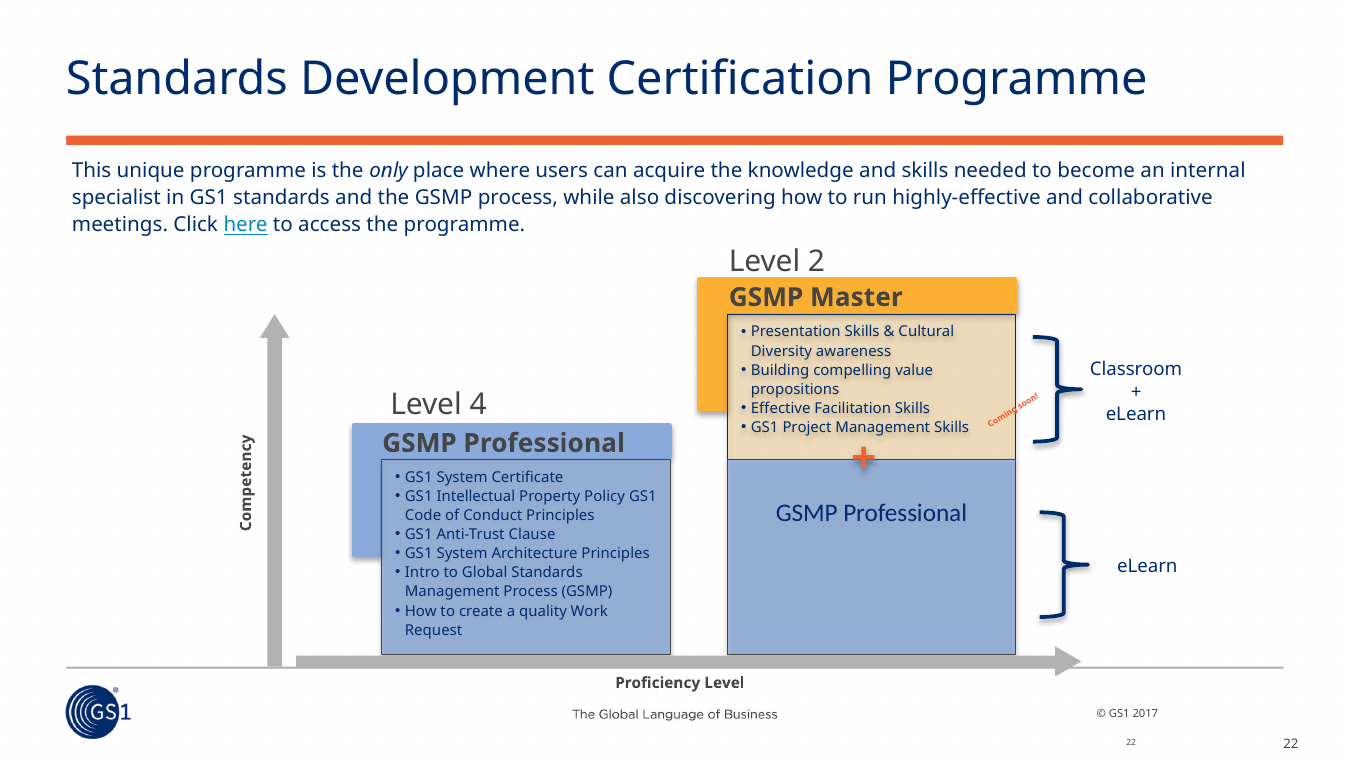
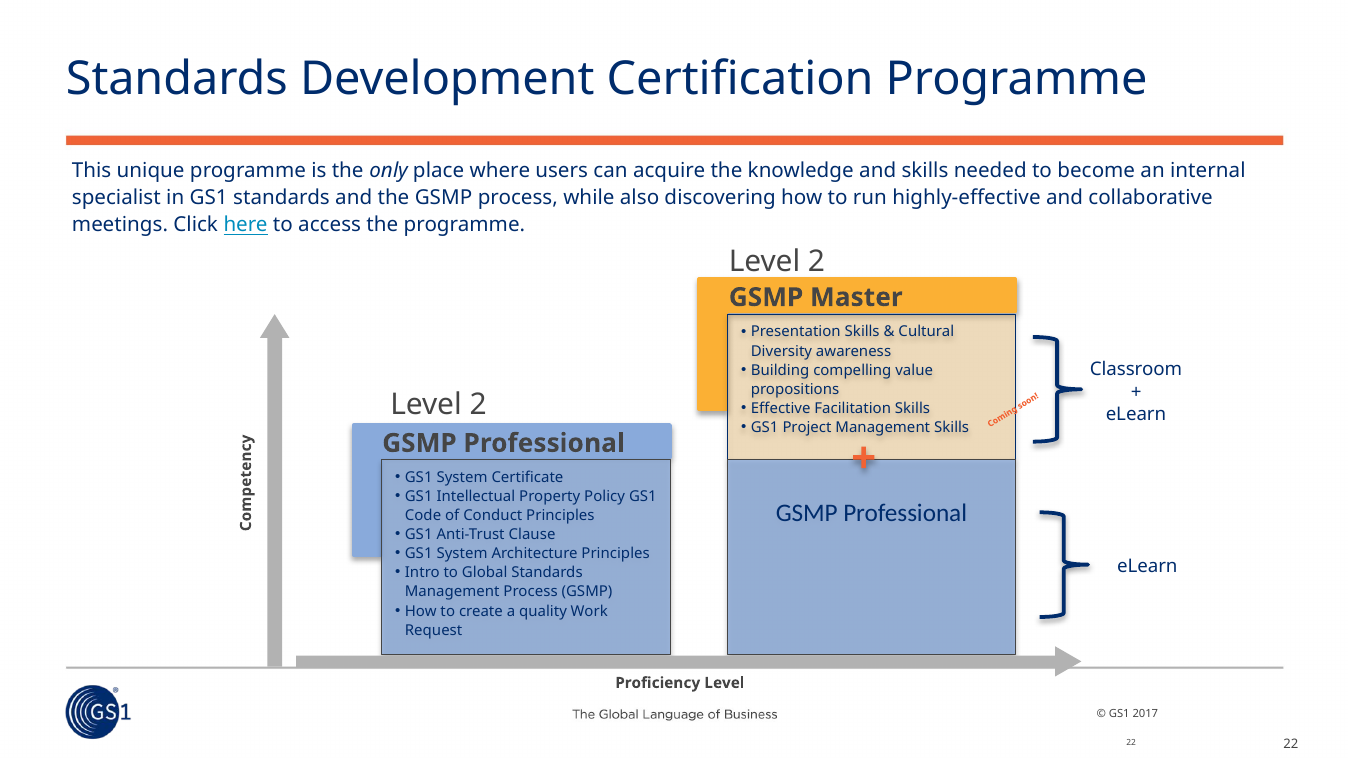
4 at (478, 405): 4 -> 2
